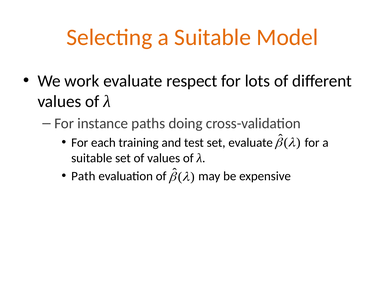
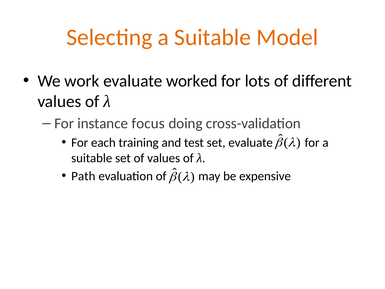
respect: respect -> worked
paths: paths -> focus
